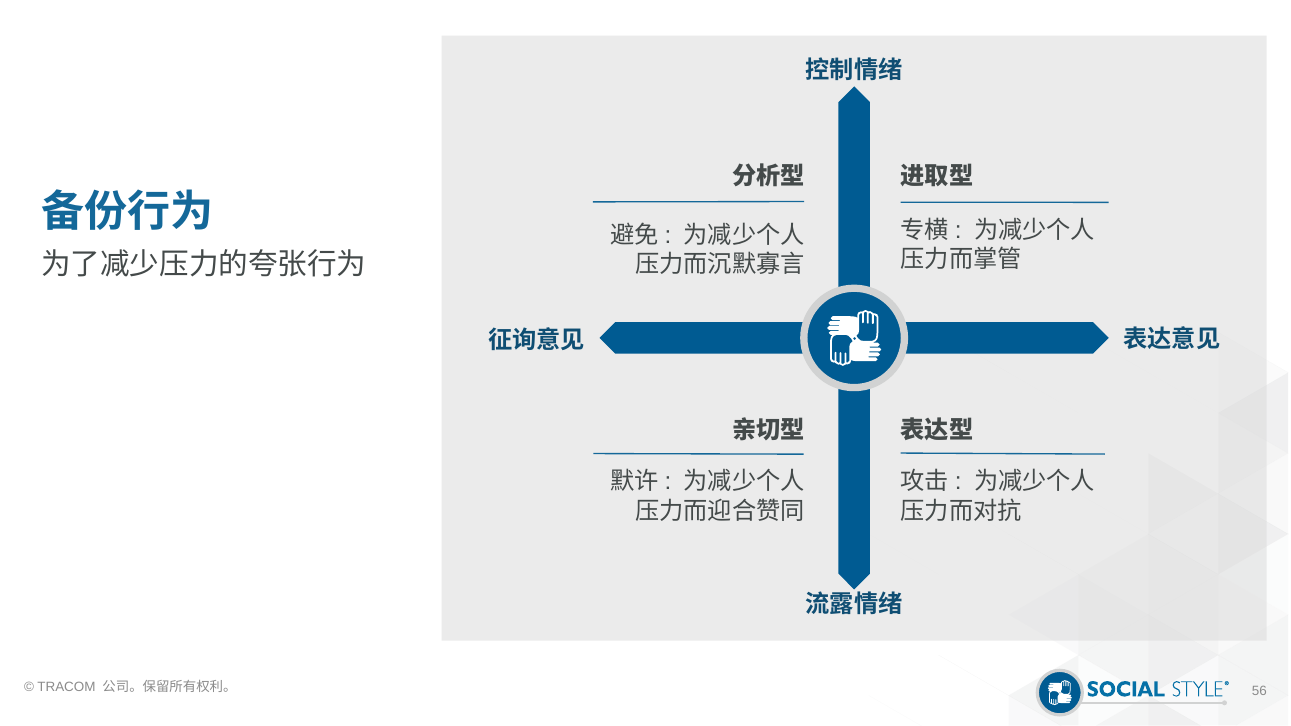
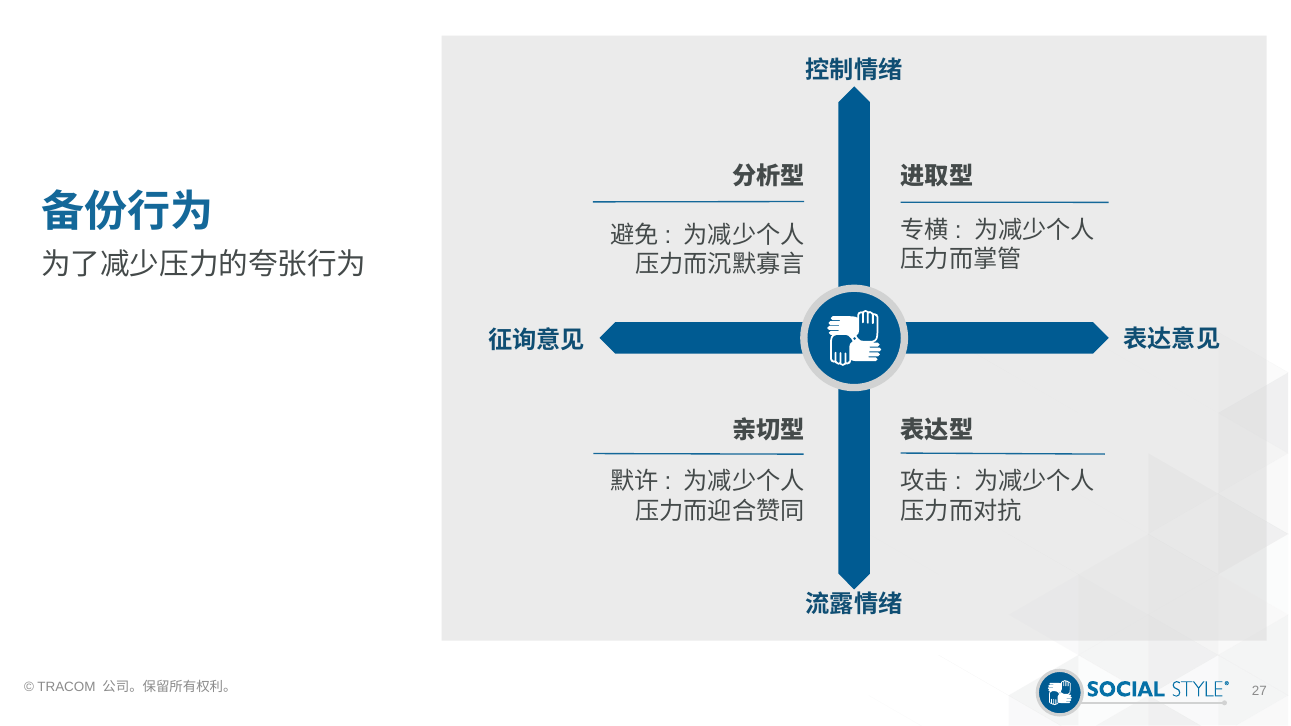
56: 56 -> 27
